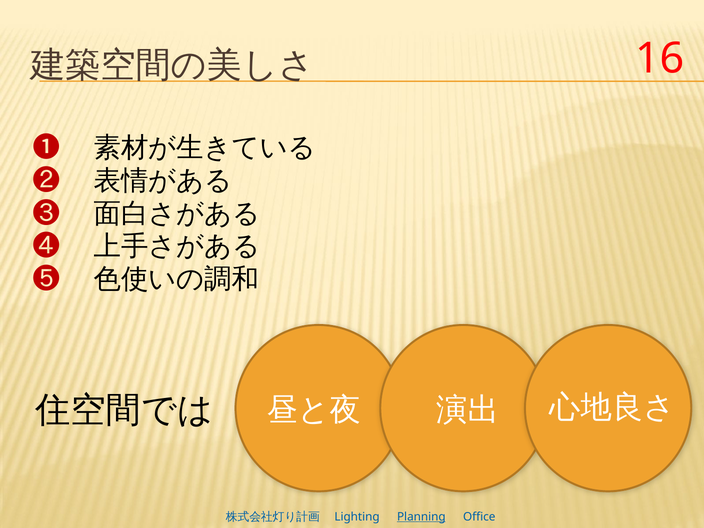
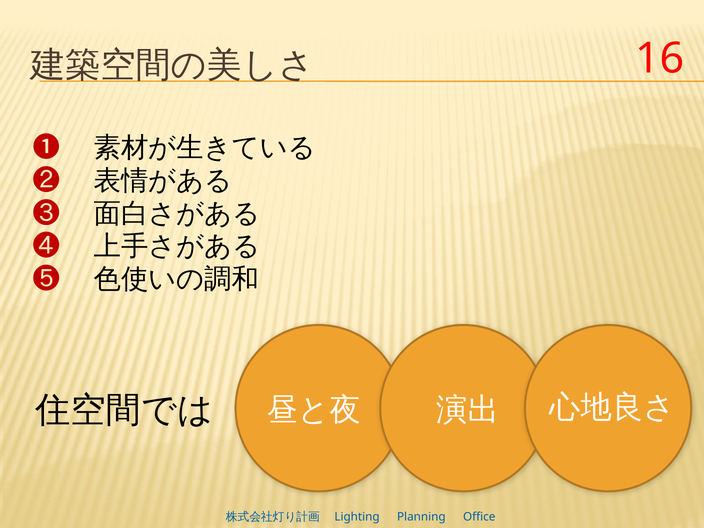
Planning underline: present -> none
